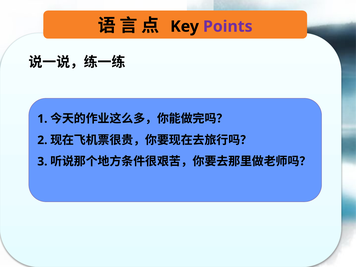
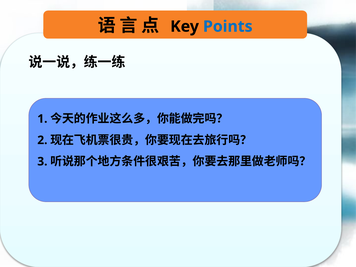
Points colour: purple -> blue
